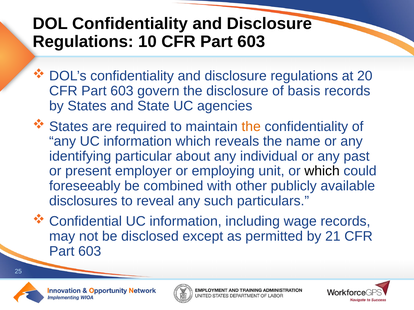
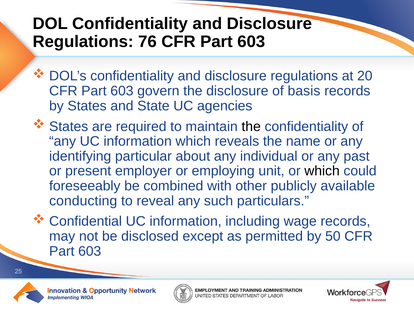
10: 10 -> 76
the at (251, 127) colour: orange -> black
disclosures: disclosures -> conducting
21: 21 -> 50
